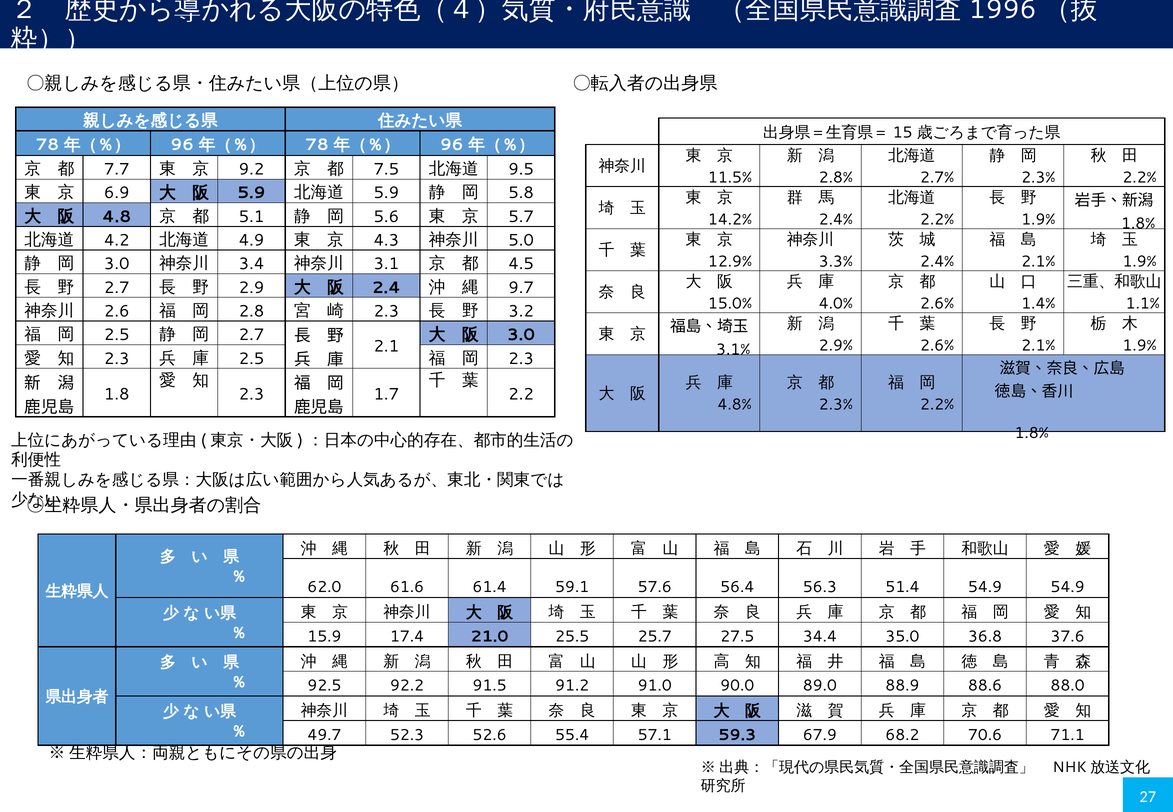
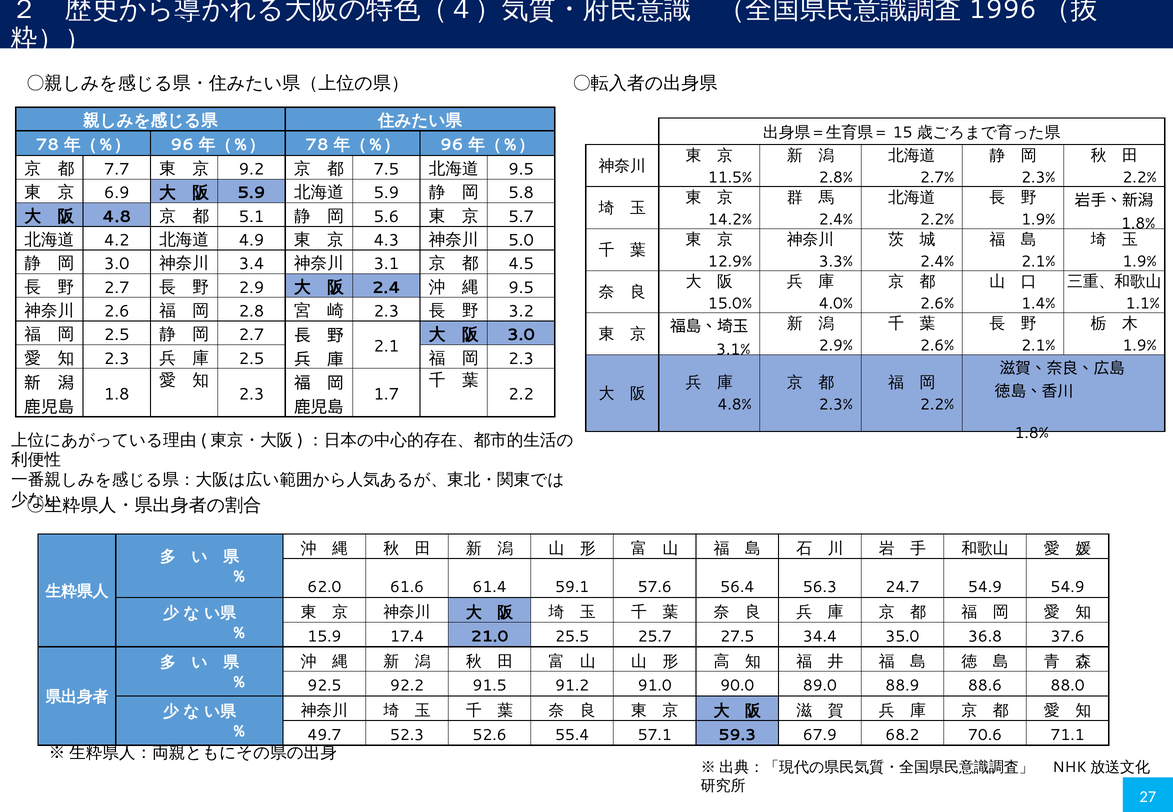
9.7 at (521, 288): 9.7 -> 9.5
51.4: 51.4 -> 24.7
